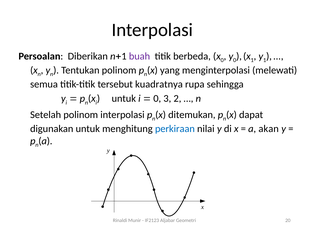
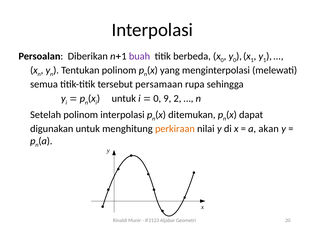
kuadratnya: kuadratnya -> persamaan
3: 3 -> 9
perkiraan colour: blue -> orange
